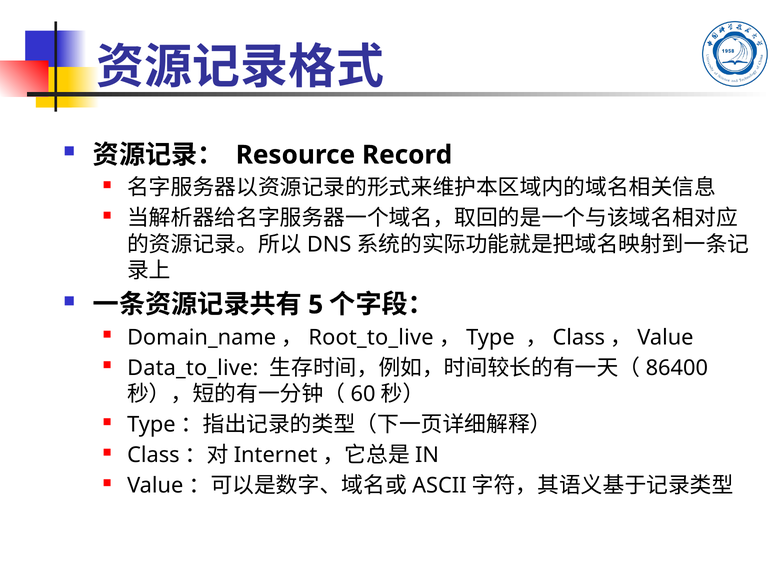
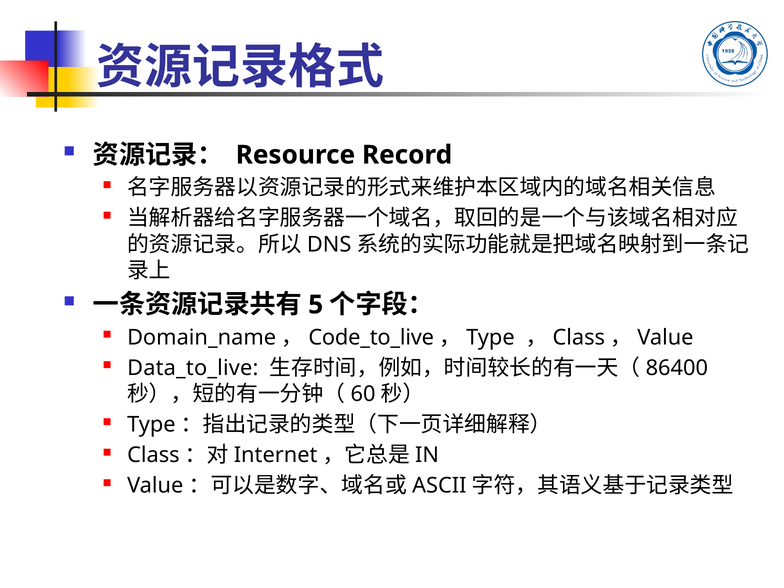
Root_to_live: Root_to_live -> Code_to_live
